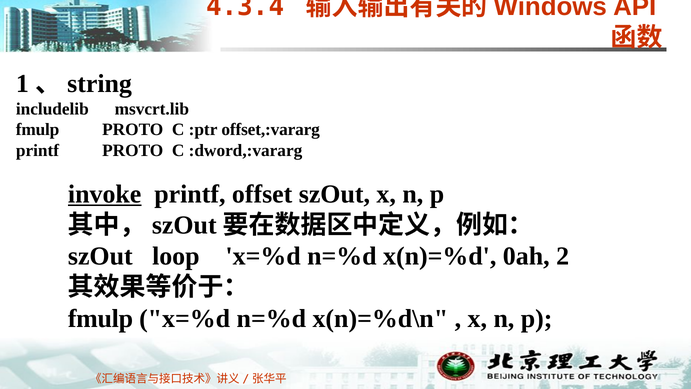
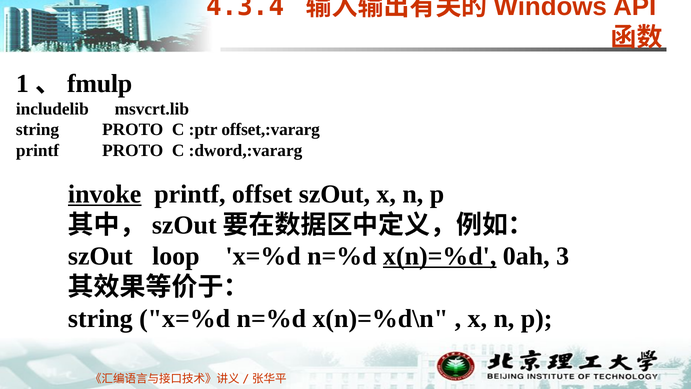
string: string -> fmulp
fmulp at (38, 130): fmulp -> string
x(n)=%d underline: none -> present
2: 2 -> 3
fmulp at (100, 318): fmulp -> string
